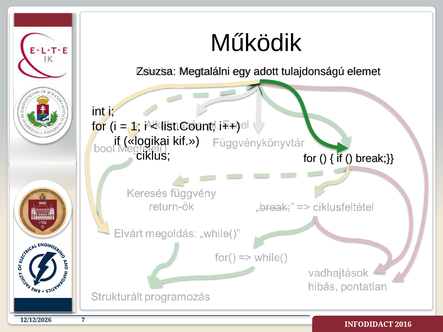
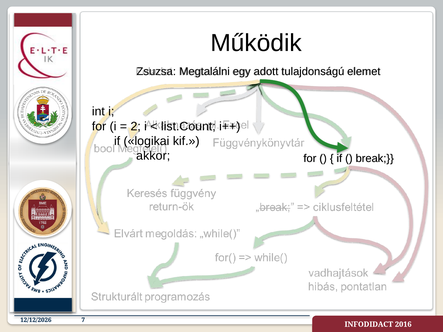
1: 1 -> 2
ciklus: ciklus -> akkor
